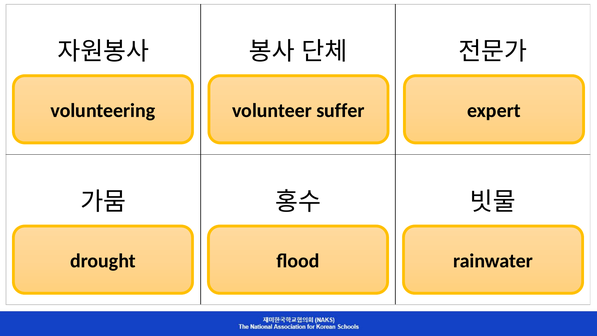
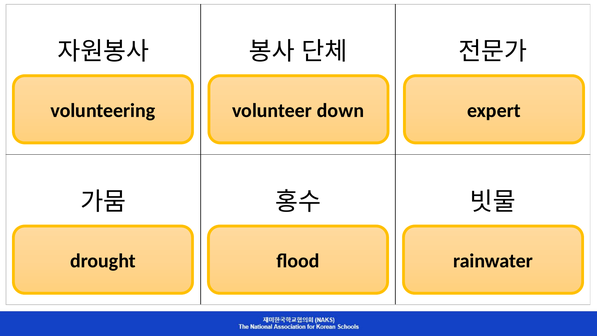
suffer: suffer -> down
